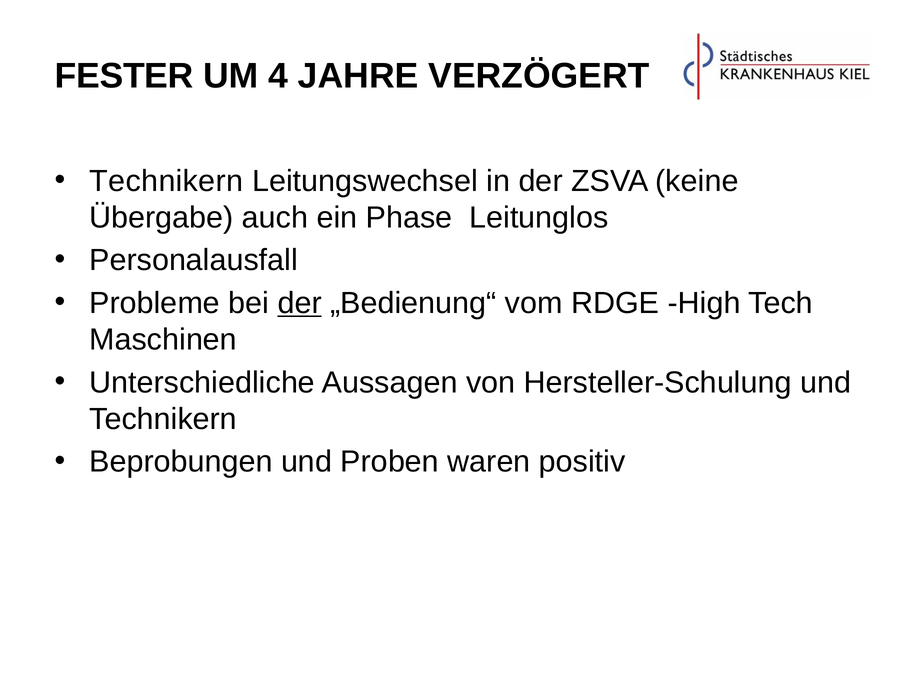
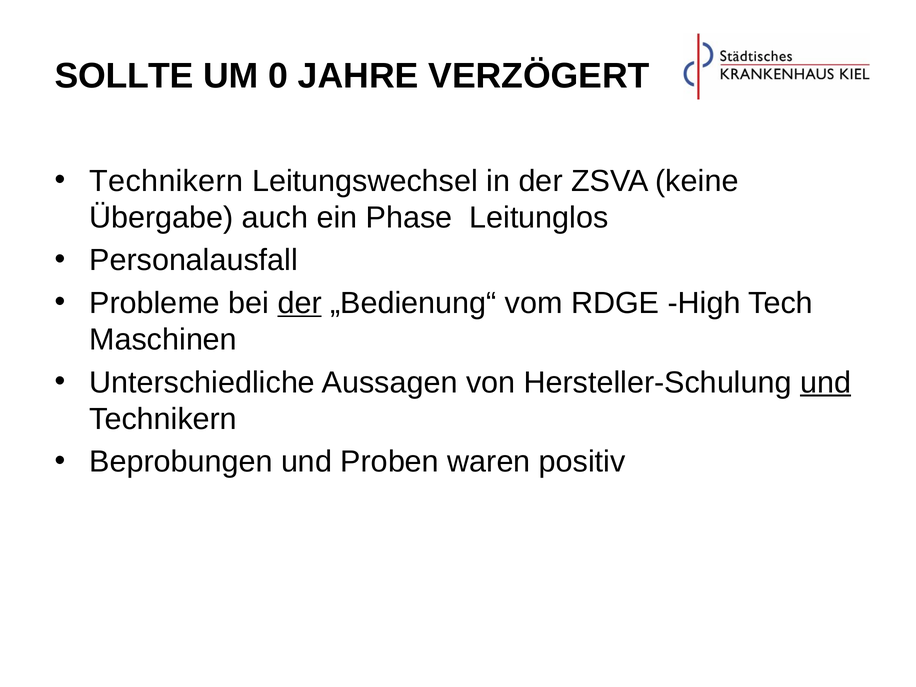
FESTER: FESTER -> SOLLTE
4: 4 -> 0
und at (826, 382) underline: none -> present
